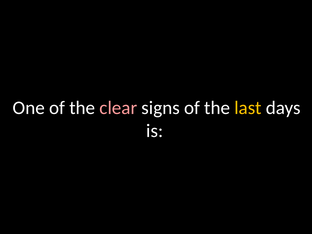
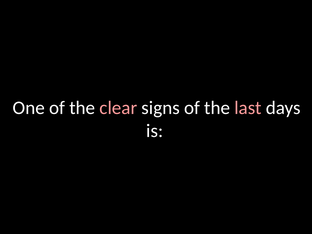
last colour: yellow -> pink
